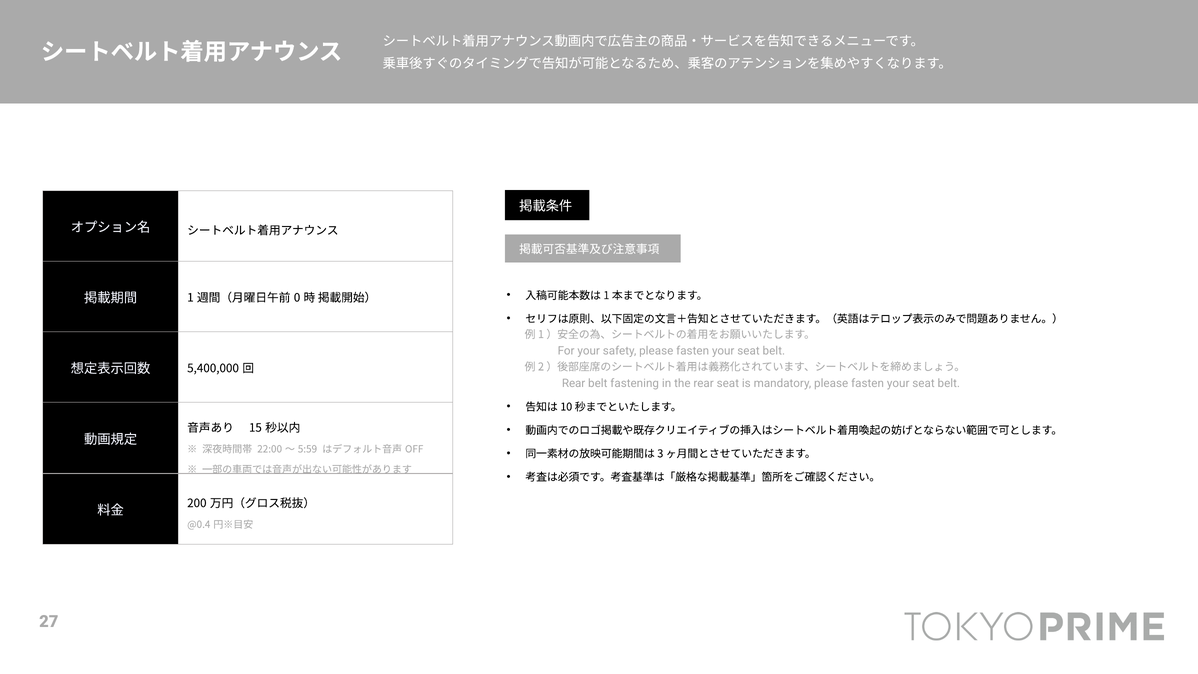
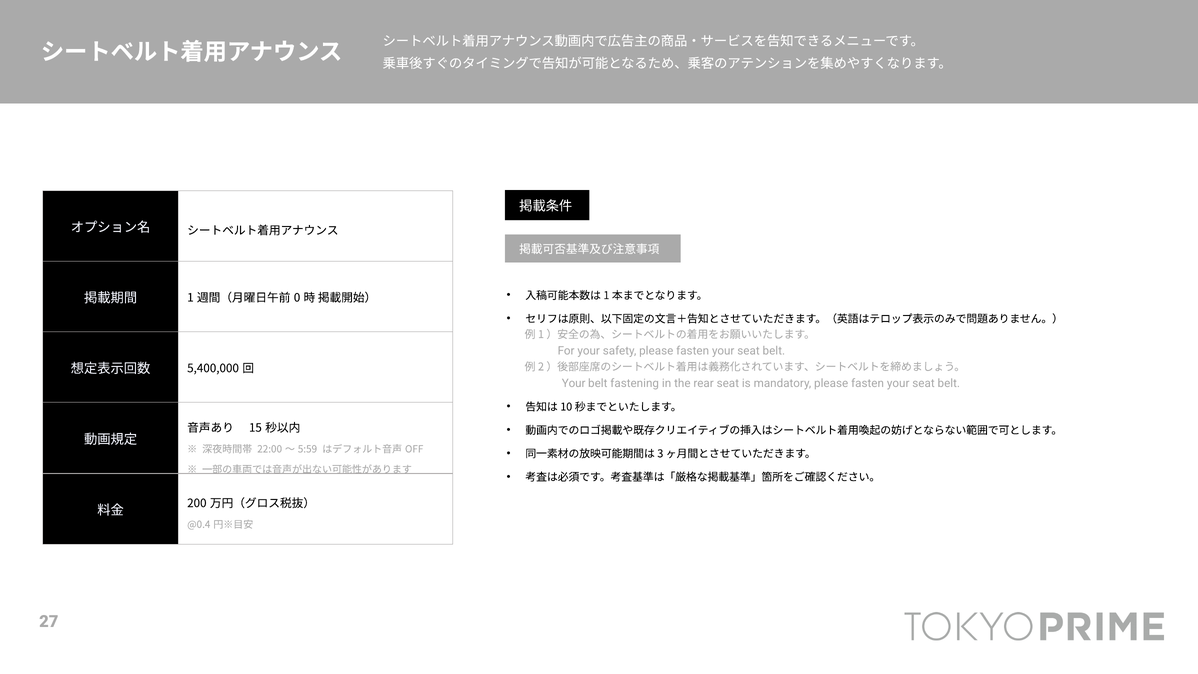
Rear at (574, 383): Rear -> Your
